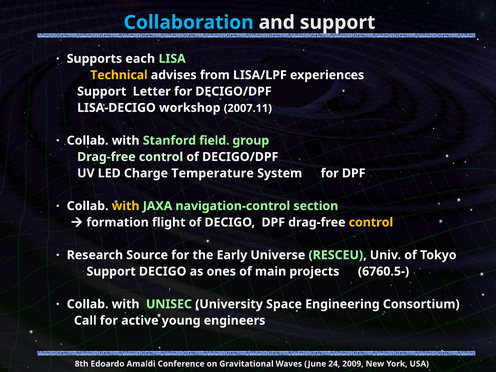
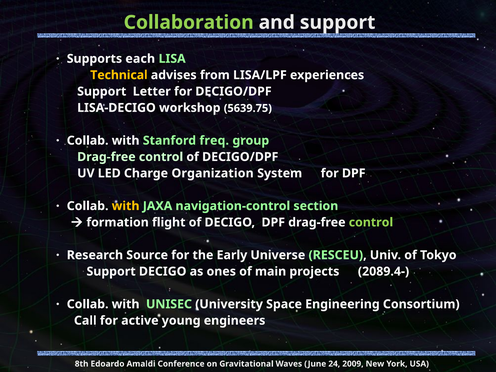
Collaboration colour: light blue -> light green
2007.11: 2007.11 -> 5639.75
field: field -> freq
Temperature: Temperature -> Organization
control at (371, 222) colour: yellow -> light green
6760.5-: 6760.5- -> 2089.4-
